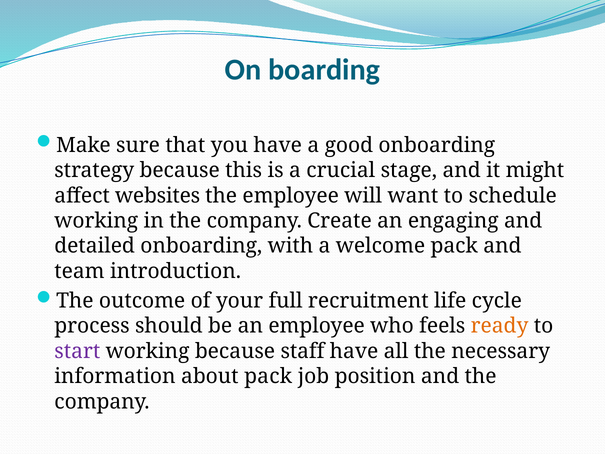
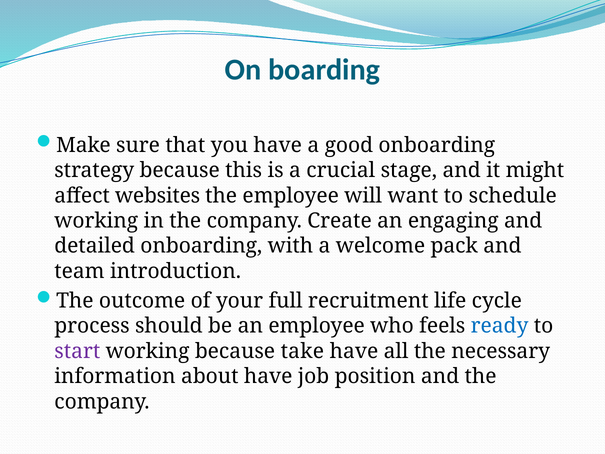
ready colour: orange -> blue
staff: staff -> take
about pack: pack -> have
